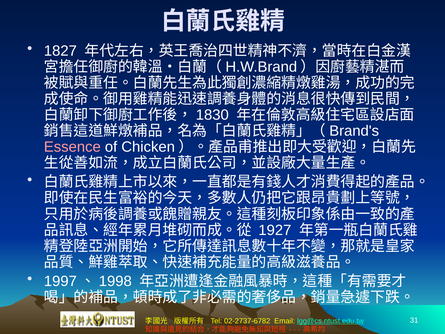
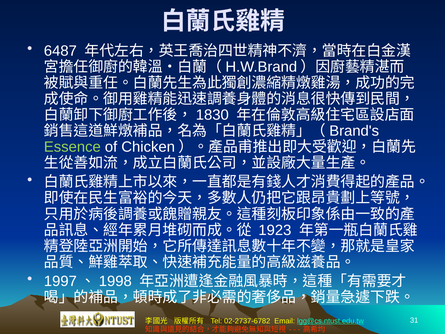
1827: 1827 -> 6487
Essence colour: pink -> light green
1927: 1927 -> 1923
